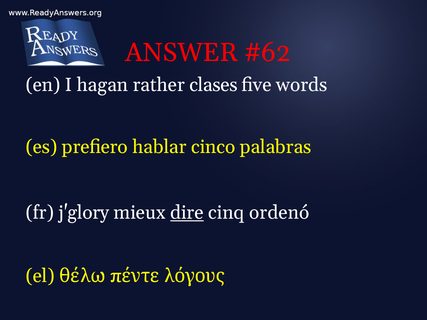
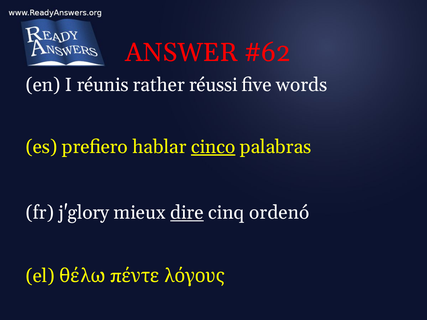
hagan: hagan -> réunis
clases: clases -> réussi
cinco underline: none -> present
